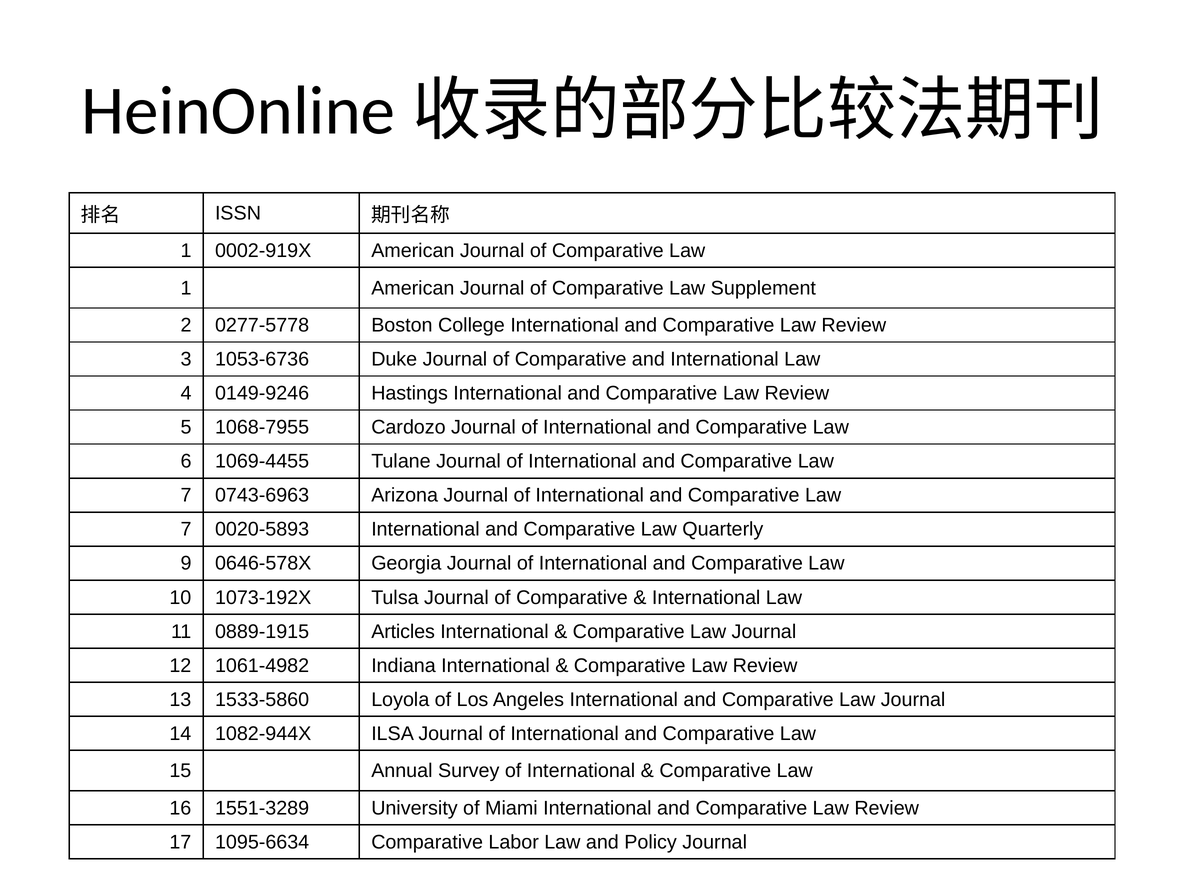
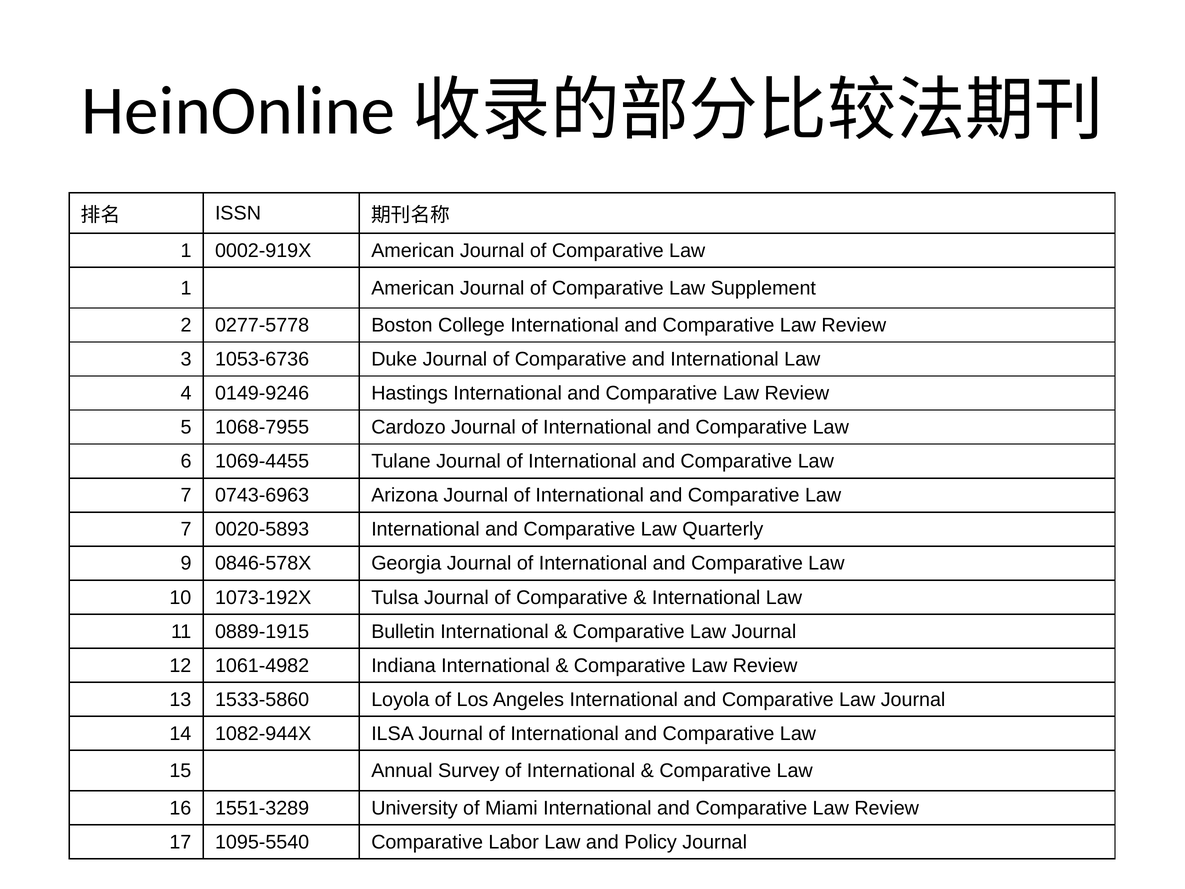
0646-578X: 0646-578X -> 0846-578X
Articles: Articles -> Bulletin
1095-6634: 1095-6634 -> 1095-5540
